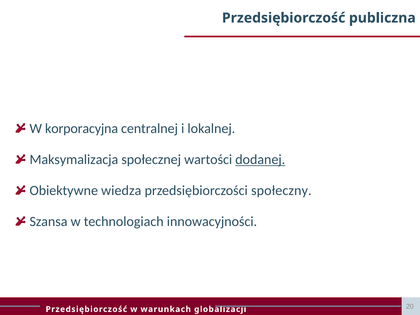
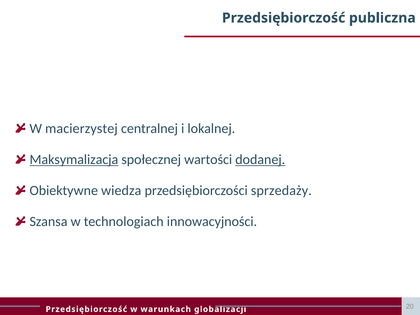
korporacyjna: korporacyjna -> macierzystej
Maksymalizacja underline: none -> present
społeczny: społeczny -> sprzedaży
